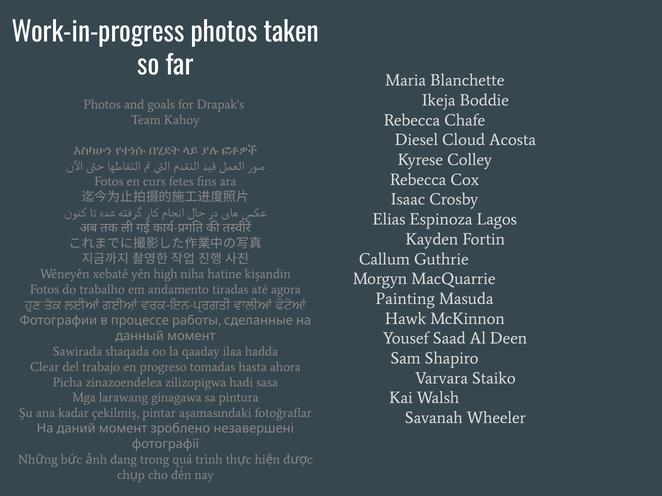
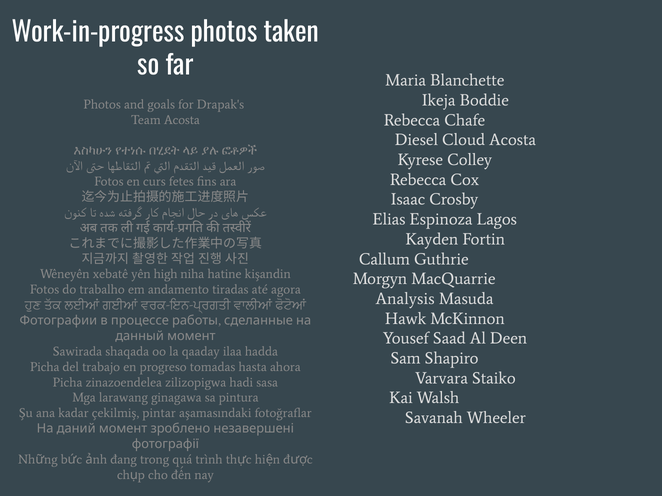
Team Kahoy: Kahoy -> Acosta
Painting: Painting -> Analysis
Clear at (45, 367): Clear -> Picha
